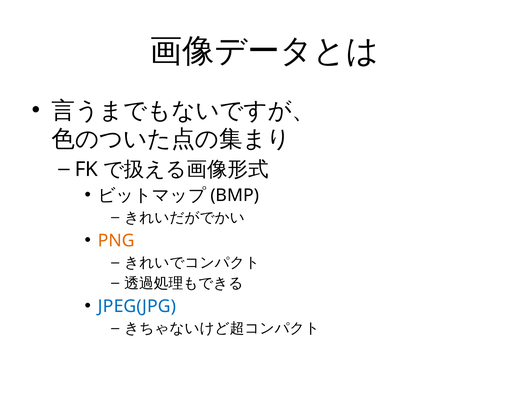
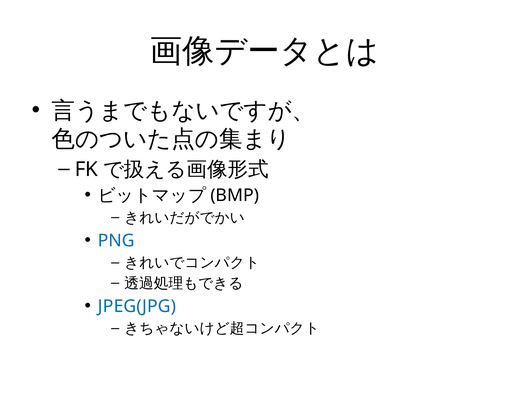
PNG colour: orange -> blue
